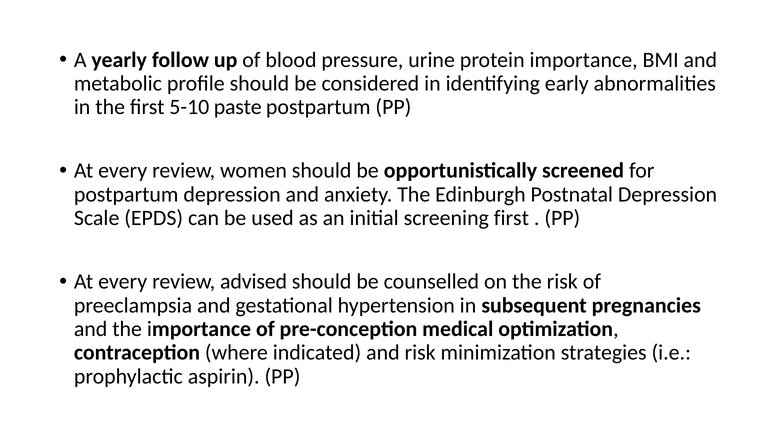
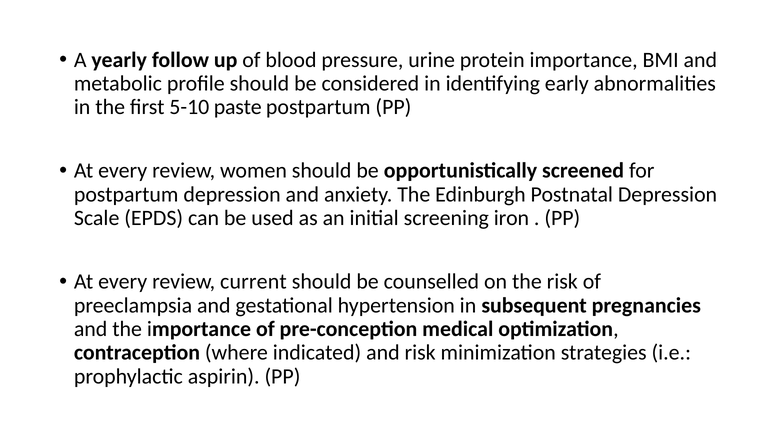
screening first: first -> iron
advised: advised -> current
